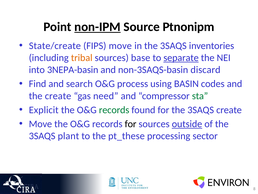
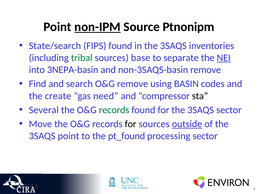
State/create: State/create -> State/search
FIPS move: move -> found
tribal colour: orange -> green
separate underline: present -> none
NEI underline: none -> present
non-3SAQS-basin discard: discard -> remove
O&G process: process -> remove
sta colour: green -> black
Explicit: Explicit -> Several
3SAQS create: create -> sector
3SAQS plant: plant -> point
pt_these: pt_these -> pt_found
